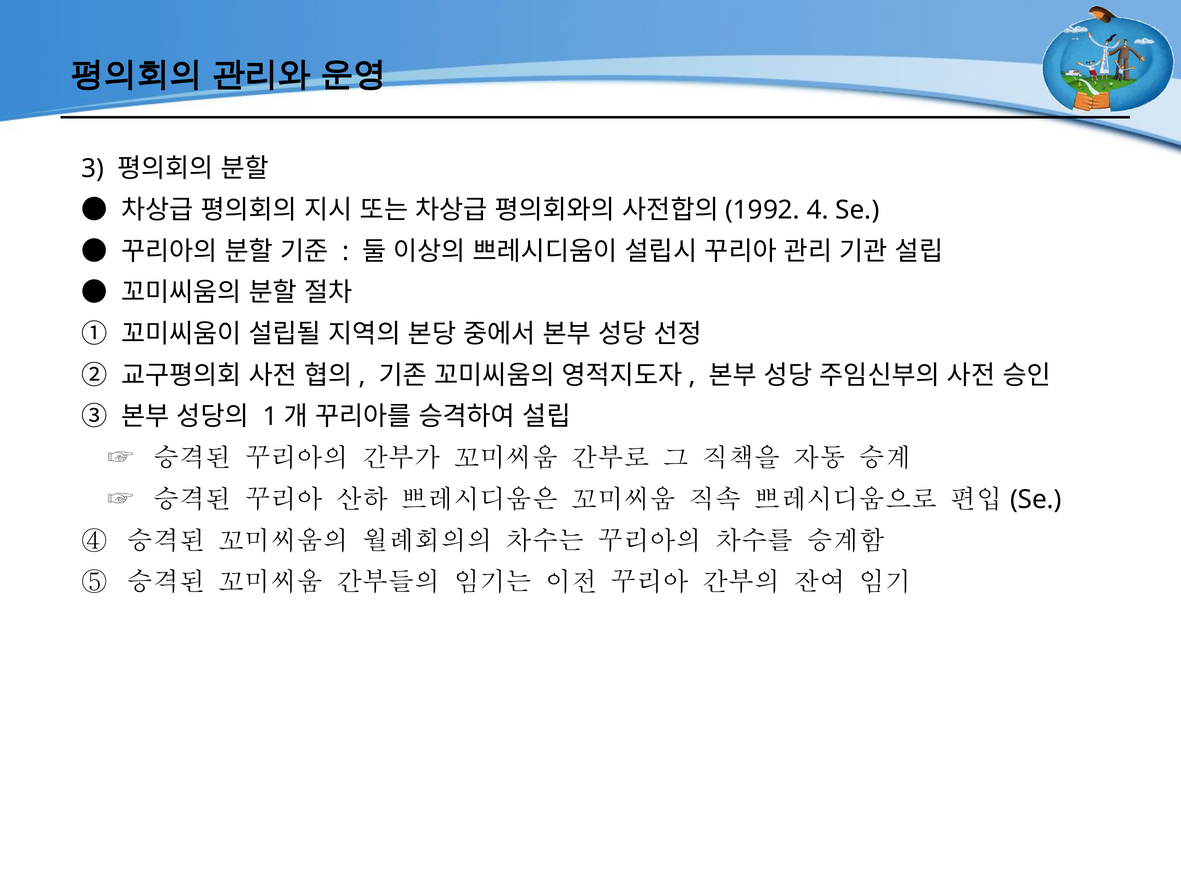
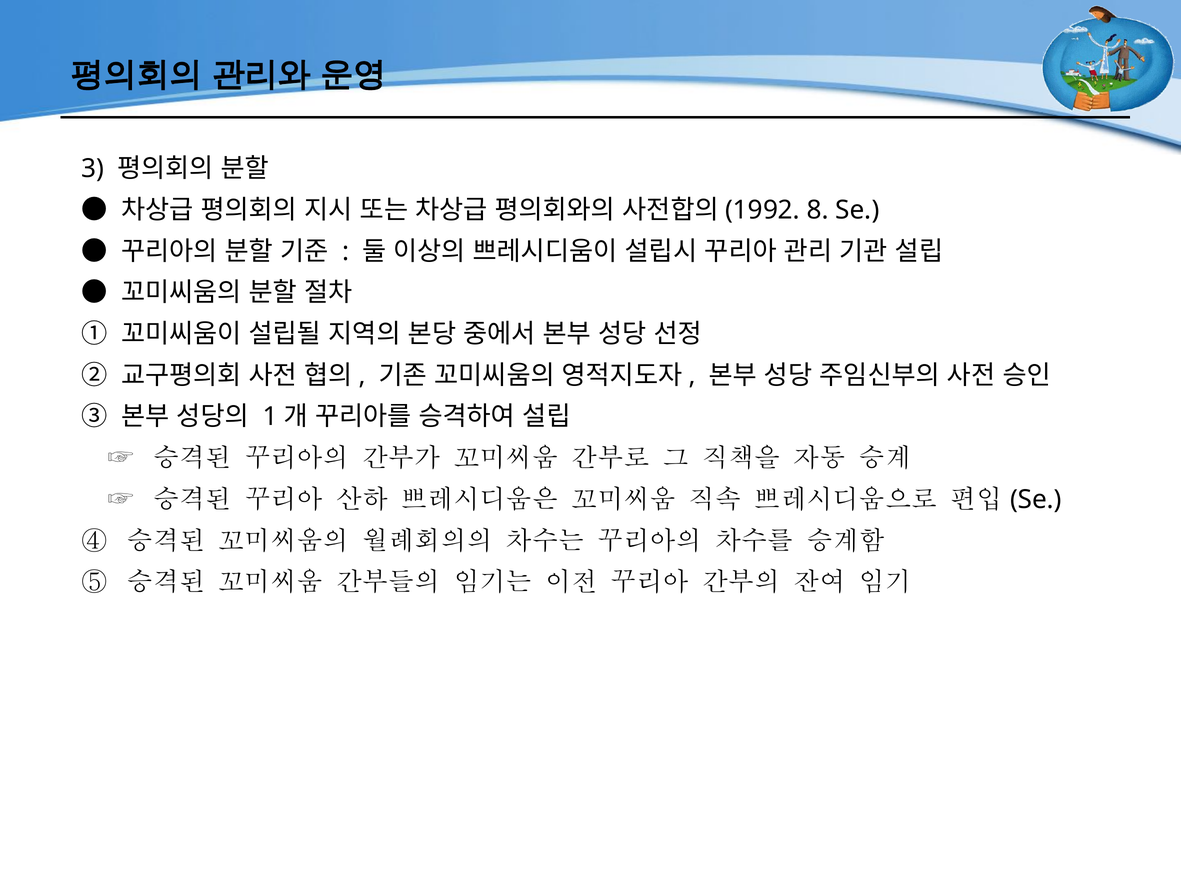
4: 4 -> 8
